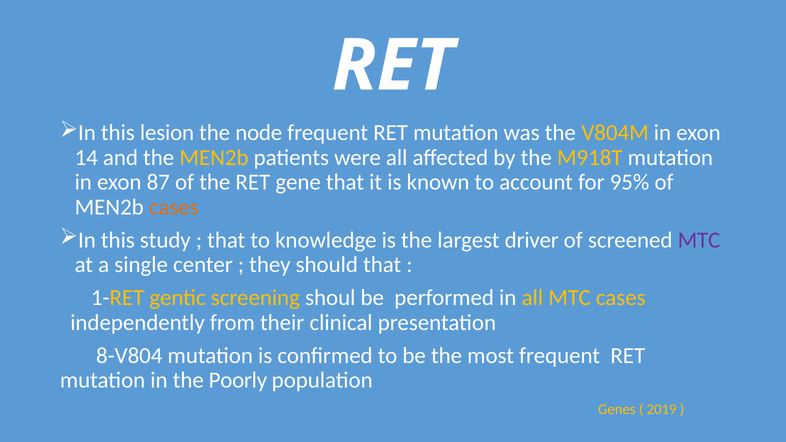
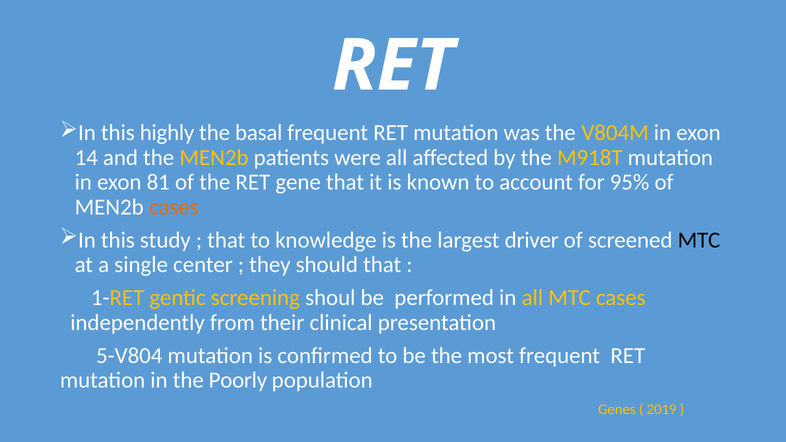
lesion: lesion -> highly
node: node -> basal
87: 87 -> 81
MTC at (699, 240) colour: purple -> black
8-V804: 8-V804 -> 5-V804
